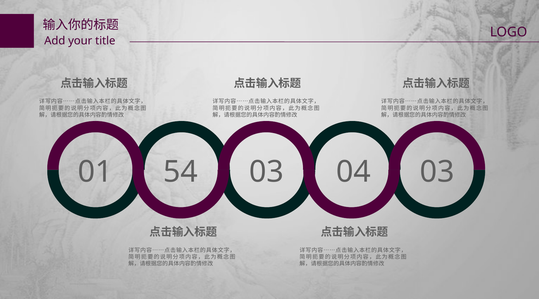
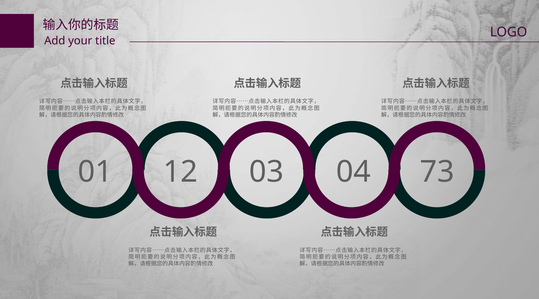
54: 54 -> 12
04 03: 03 -> 73
